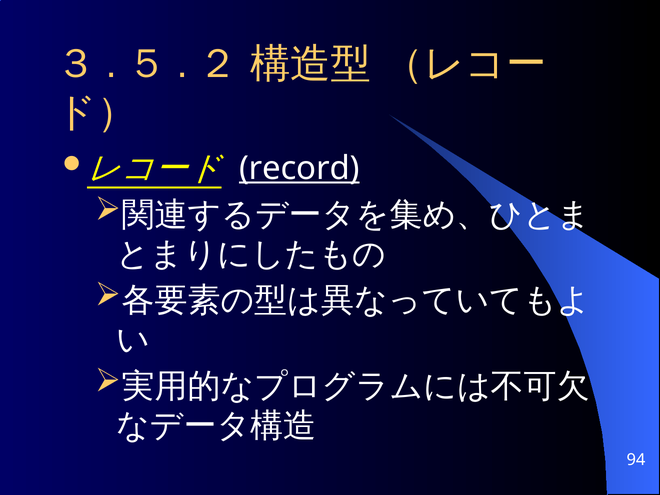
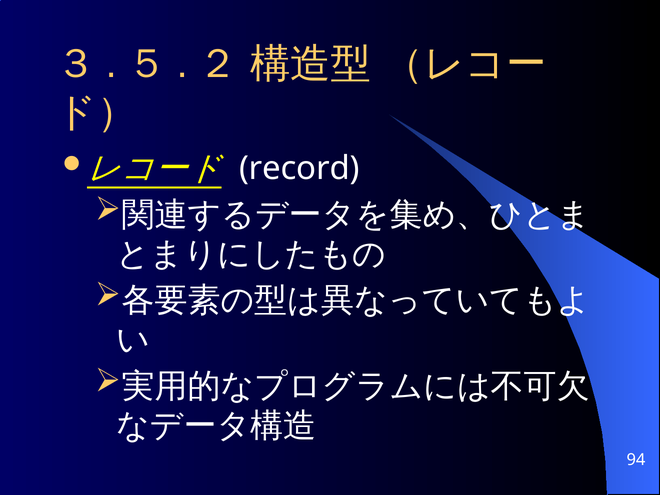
record underline: present -> none
